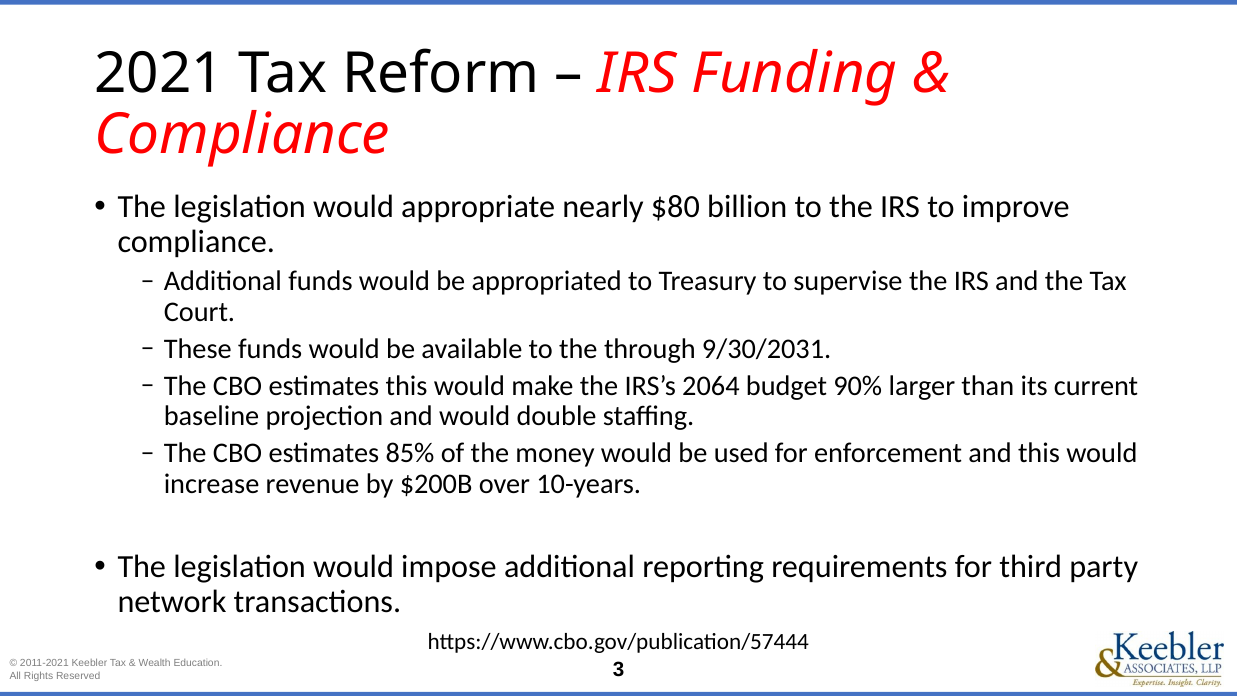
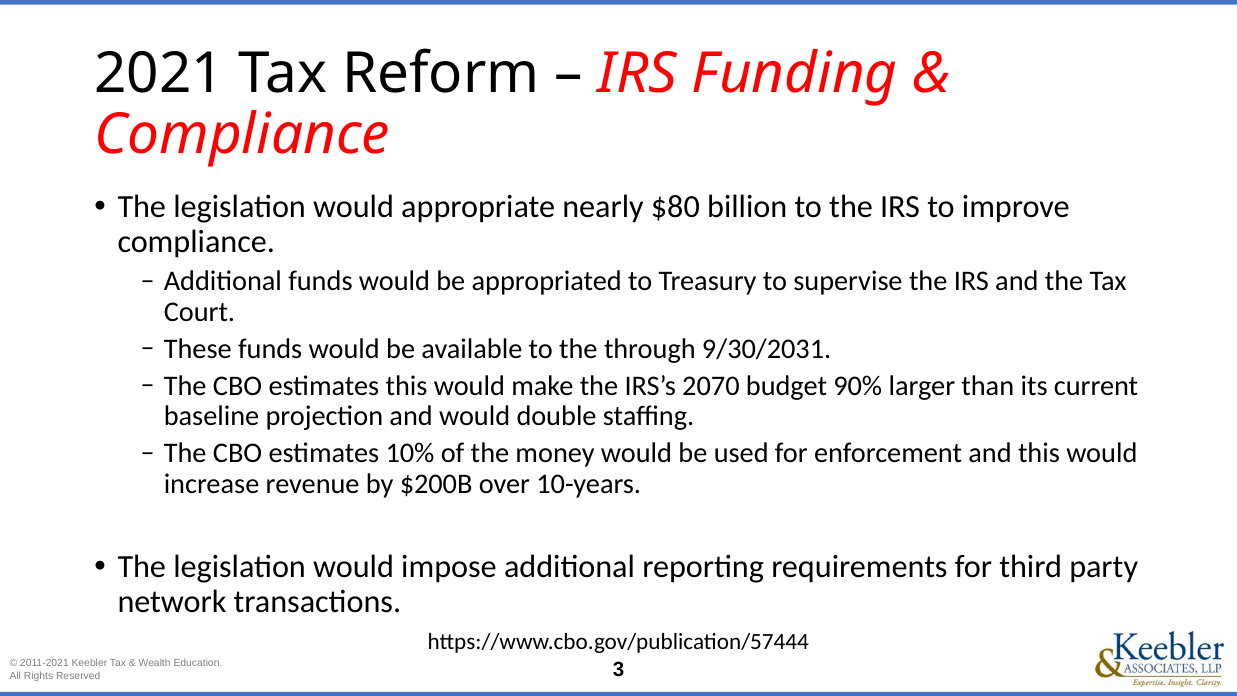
2064: 2064 -> 2070
85%: 85% -> 10%
